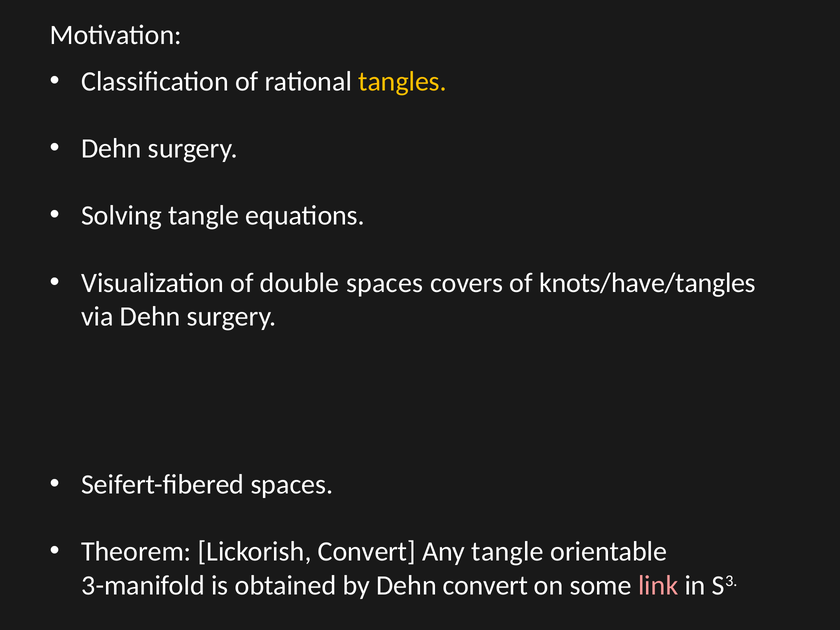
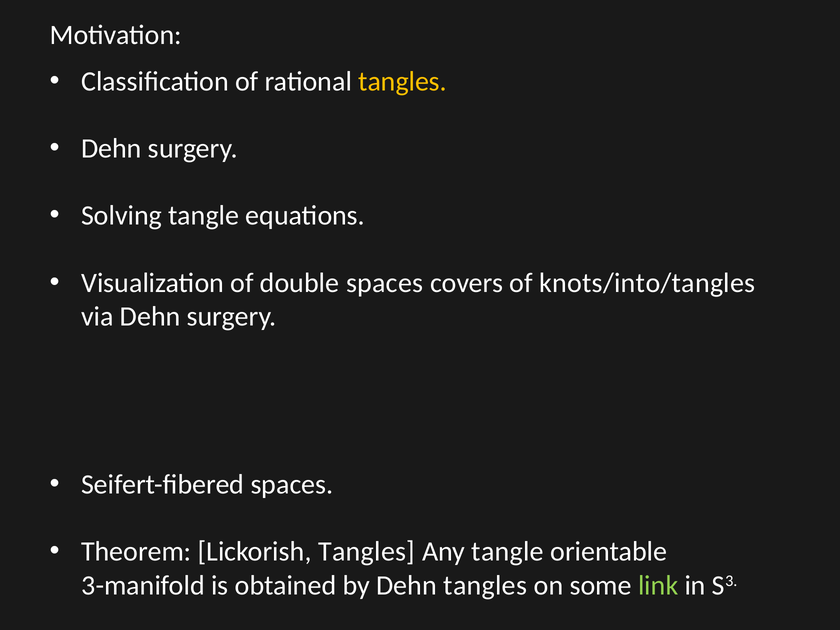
knots/have/tangles: knots/have/tangles -> knots/into/tangles
Lickorish Convert: Convert -> Tangles
Dehn convert: convert -> tangles
link colour: pink -> light green
